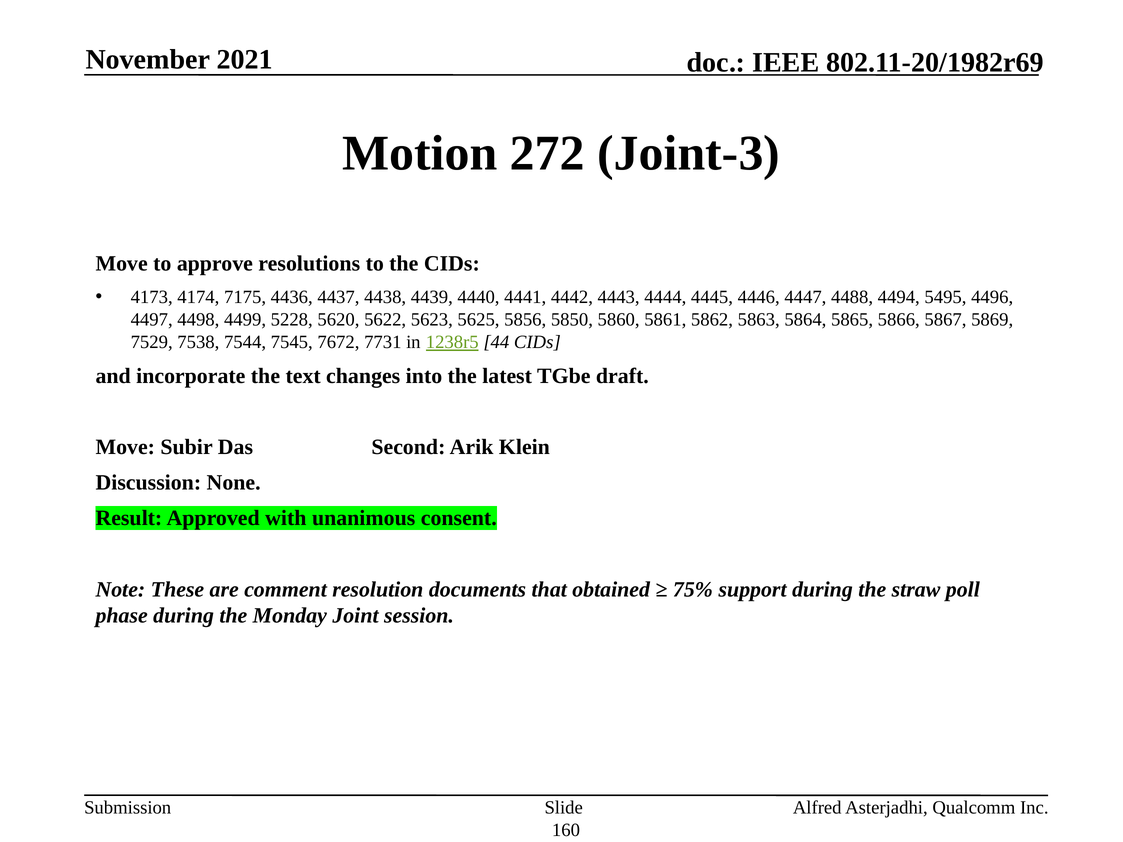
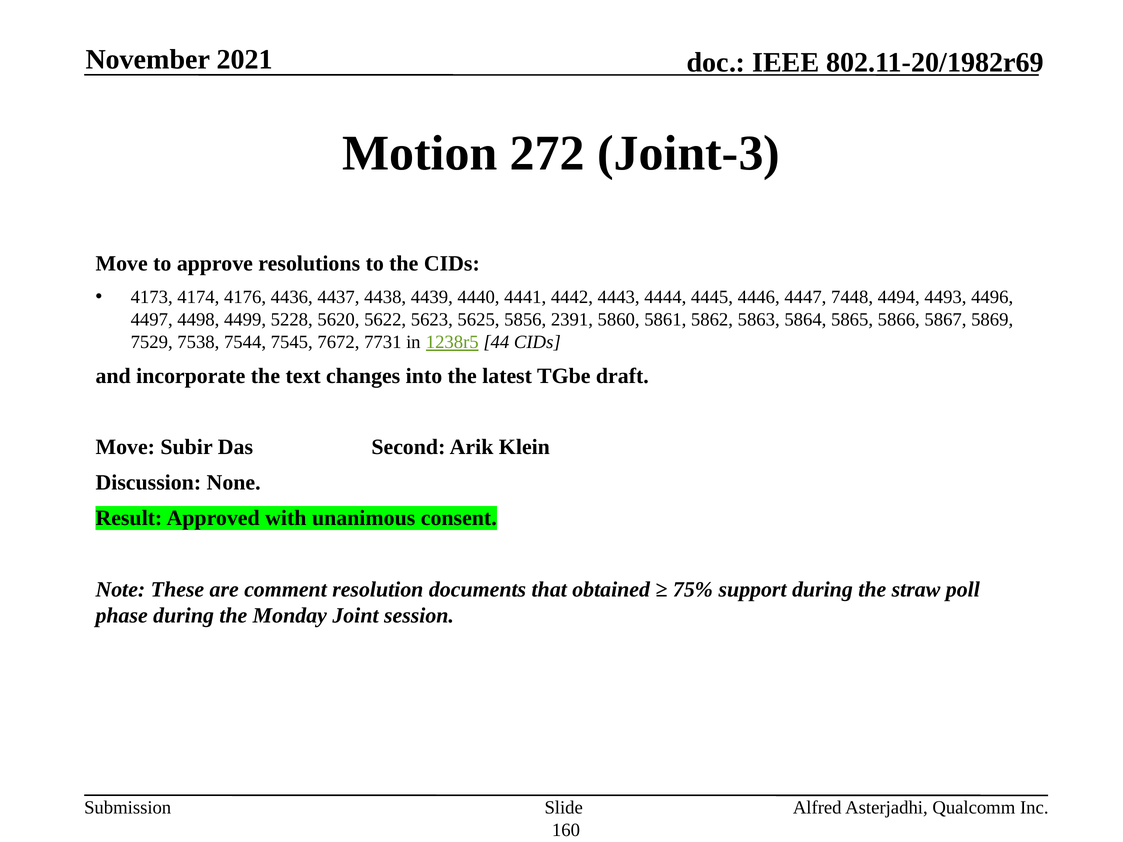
7175: 7175 -> 4176
4488: 4488 -> 7448
5495: 5495 -> 4493
5850: 5850 -> 2391
